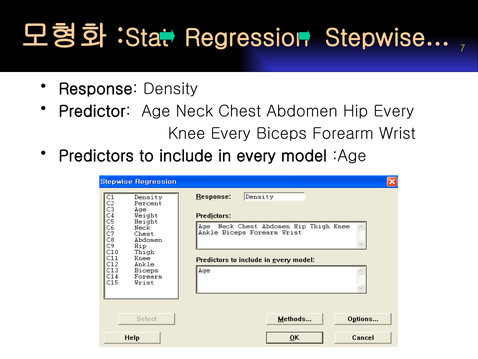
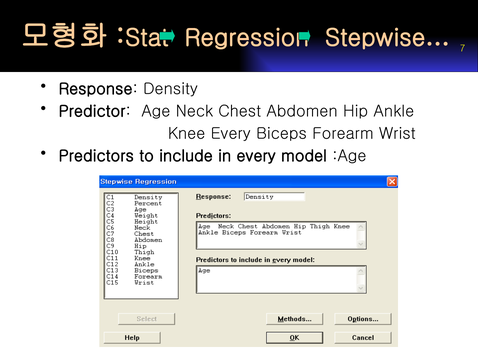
Hip Every: Every -> Ankle
